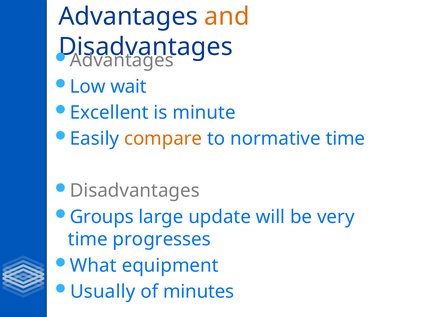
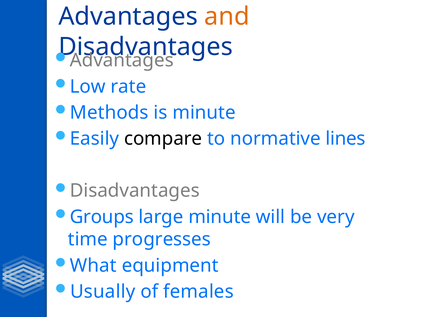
wait: wait -> rate
Excellent: Excellent -> Methods
compare colour: orange -> black
normative time: time -> lines
large update: update -> minute
minutes: minutes -> females
